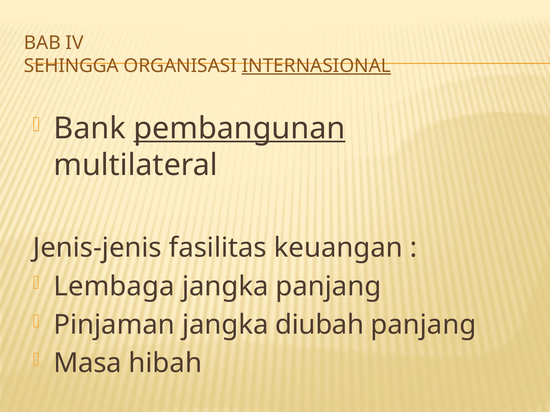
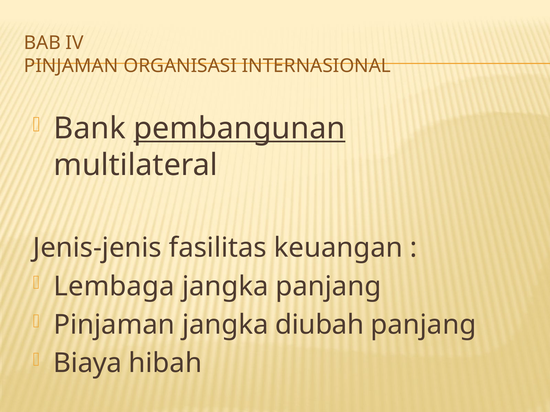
SEHINGGA at (71, 66): SEHINGGA -> PINJAMAN
INTERNASIONAL underline: present -> none
Masa: Masa -> Biaya
